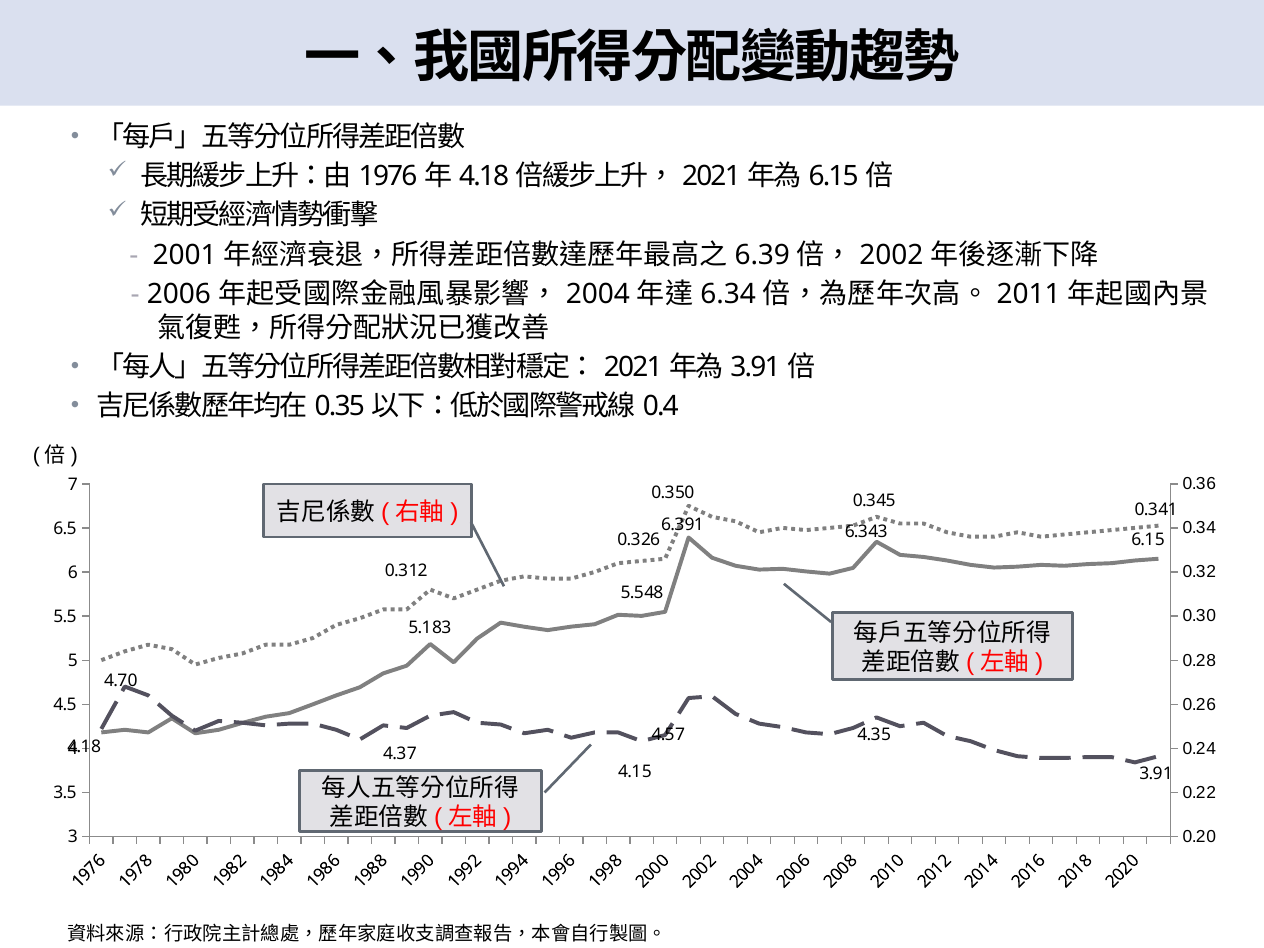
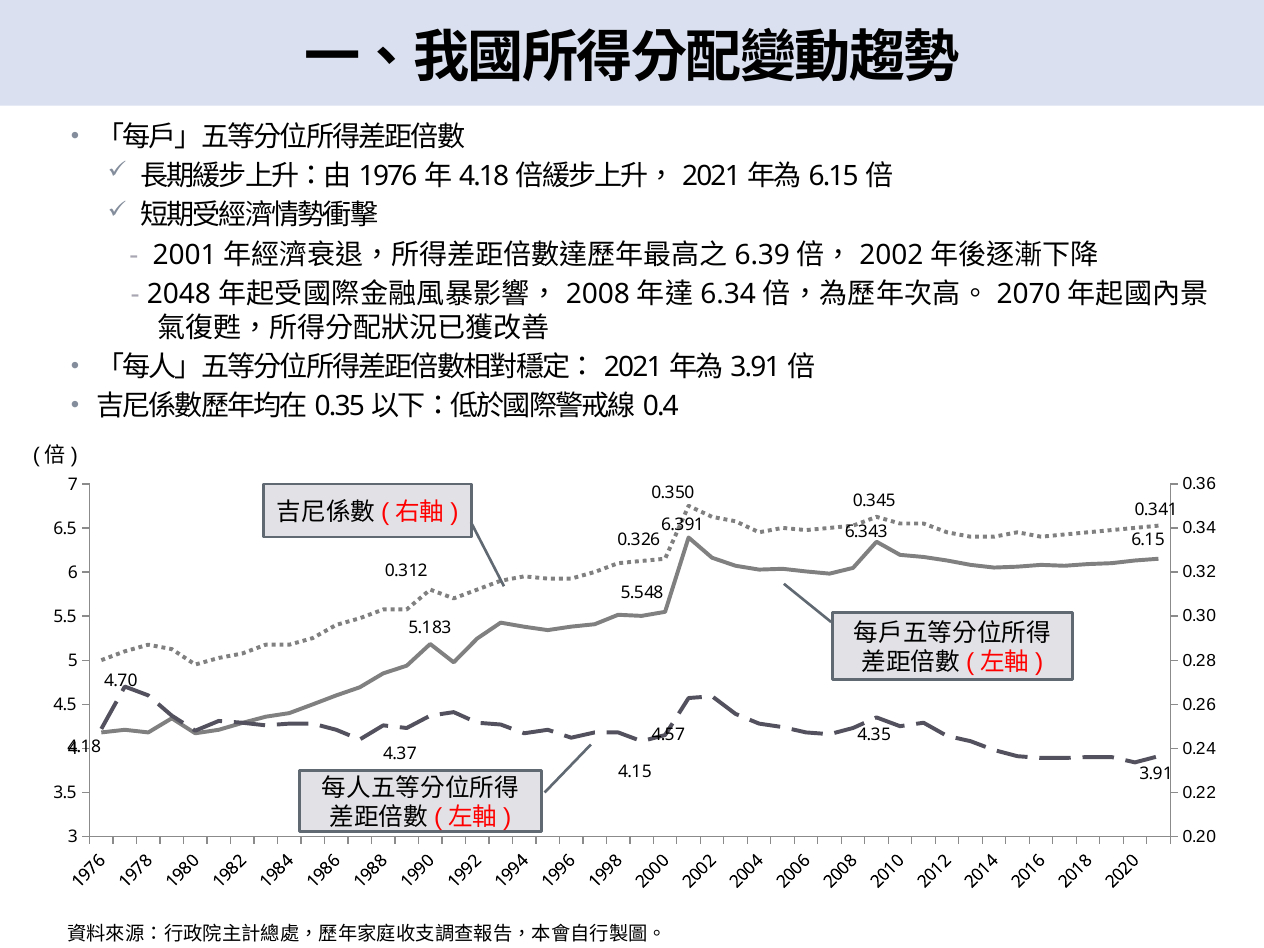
2006: 2006 -> 2048
2004: 2004 -> 2008
2011: 2011 -> 2070
